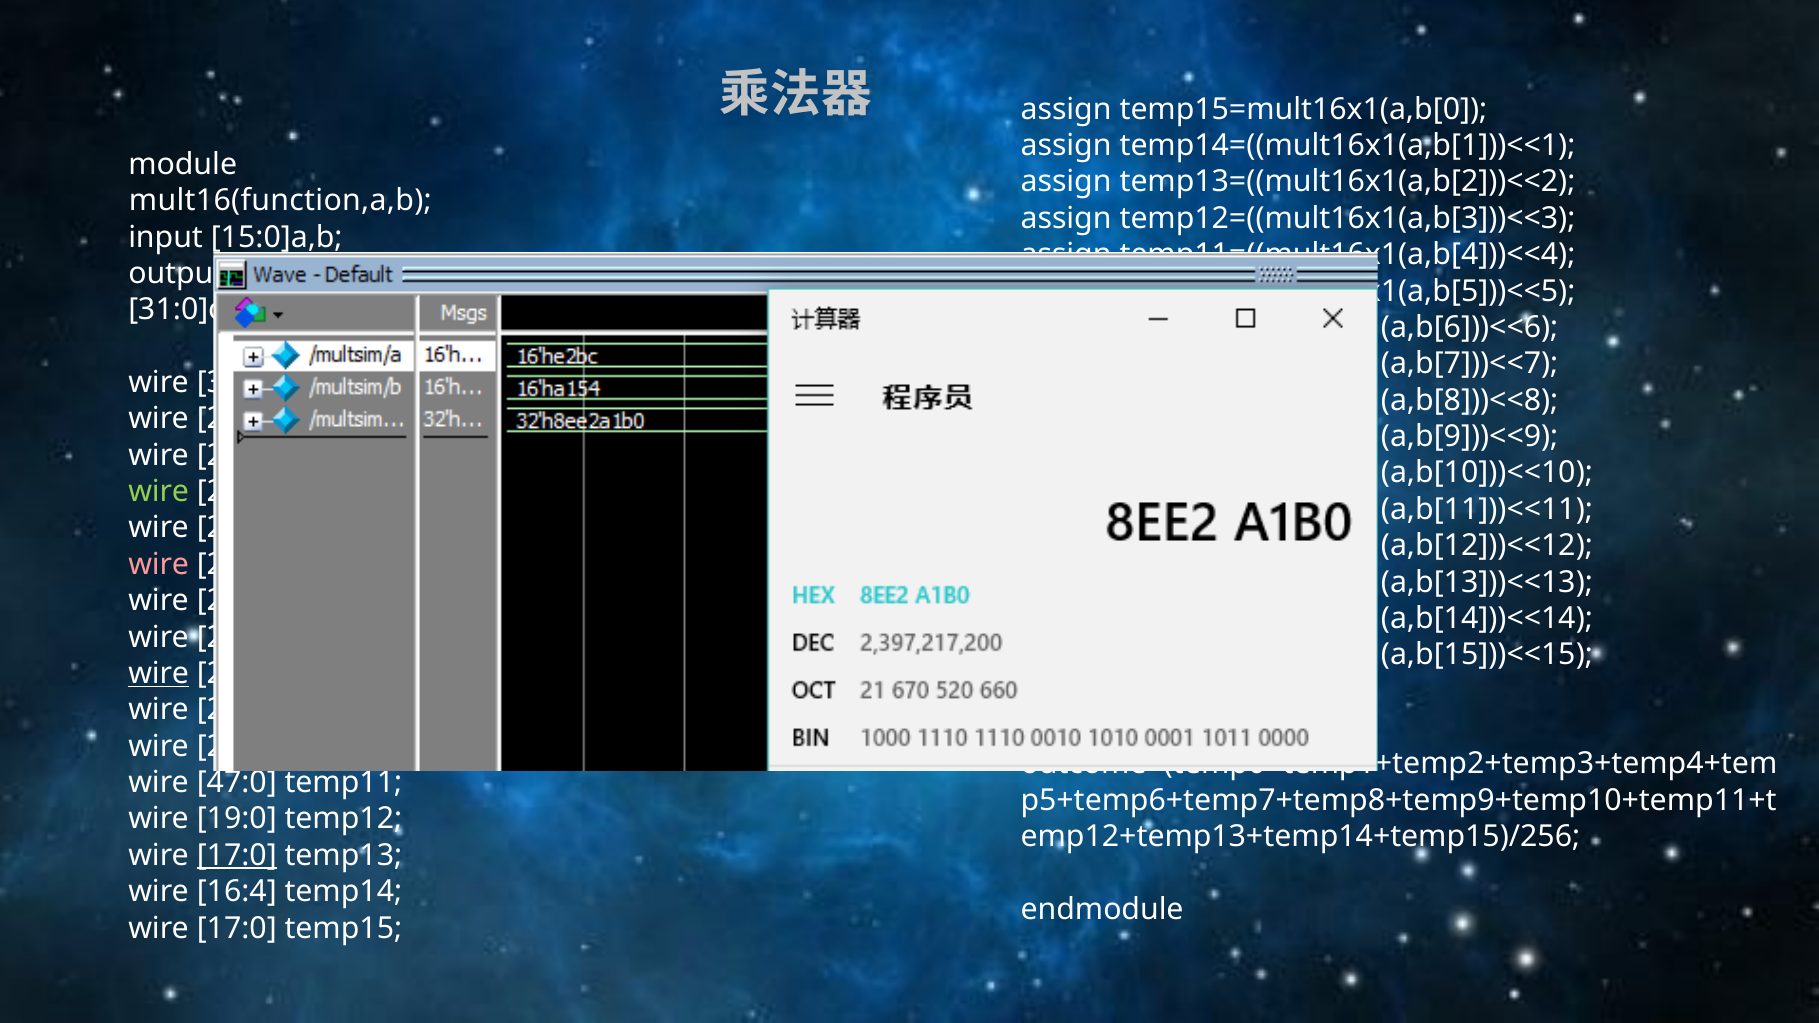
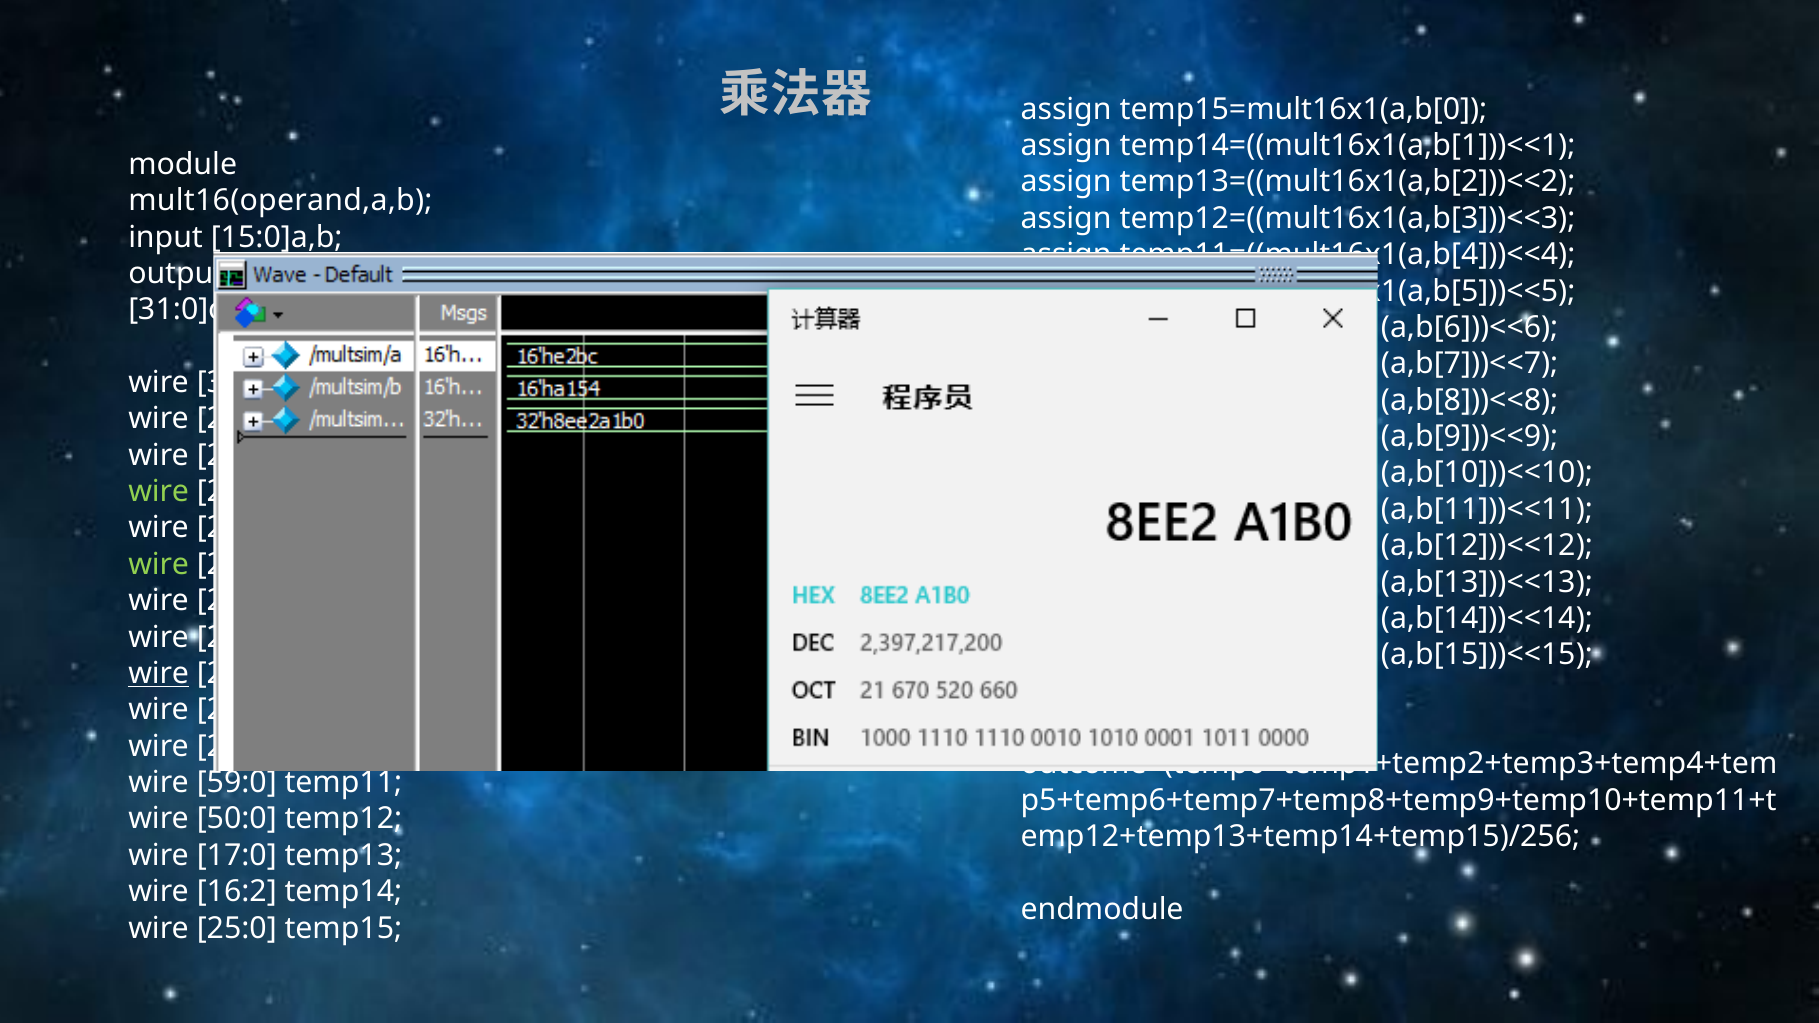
mult16(function,a,b: mult16(function,a,b -> mult16(operand,a,b
wire at (159, 564) colour: pink -> light green
47:0: 47:0 -> 59:0
19:0: 19:0 -> 50:0
17:0 at (237, 856) underline: present -> none
16:4: 16:4 -> 16:2
17:0 at (237, 928): 17:0 -> 25:0
